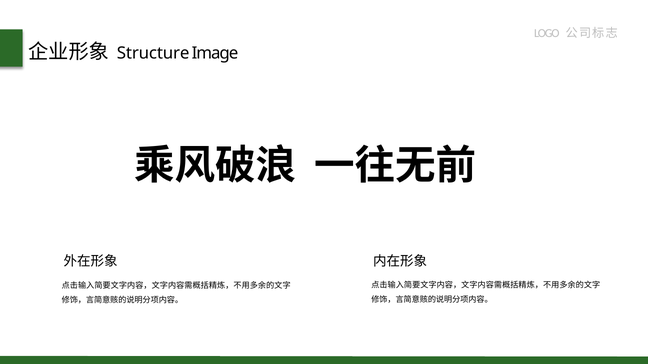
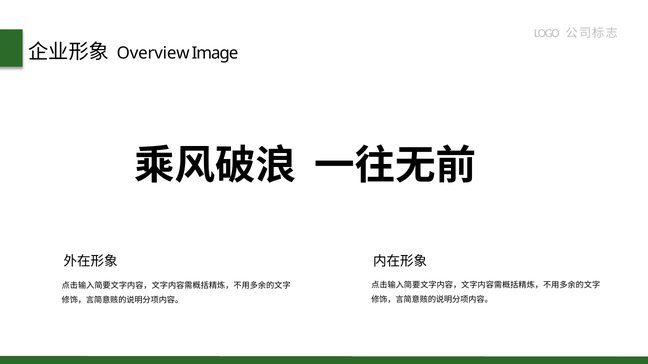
Structure: Structure -> Overview
